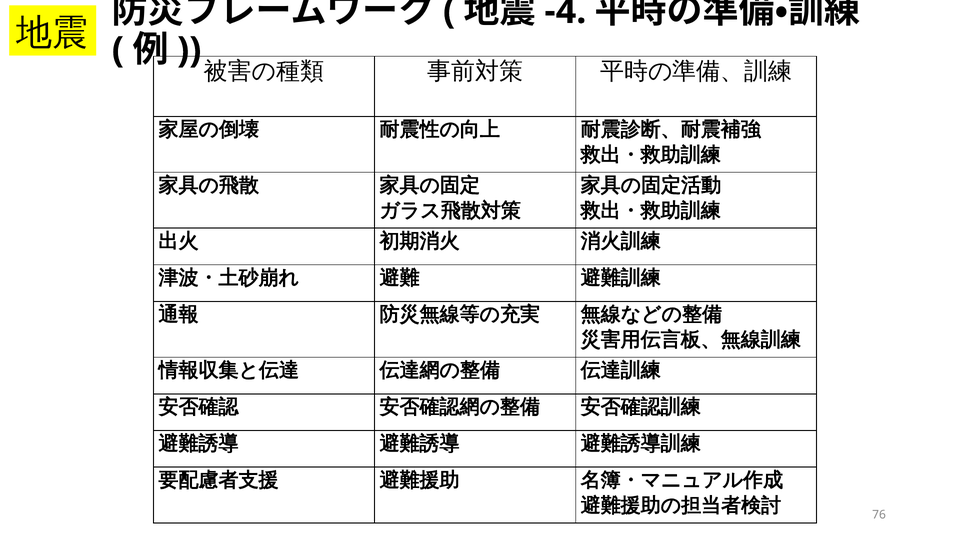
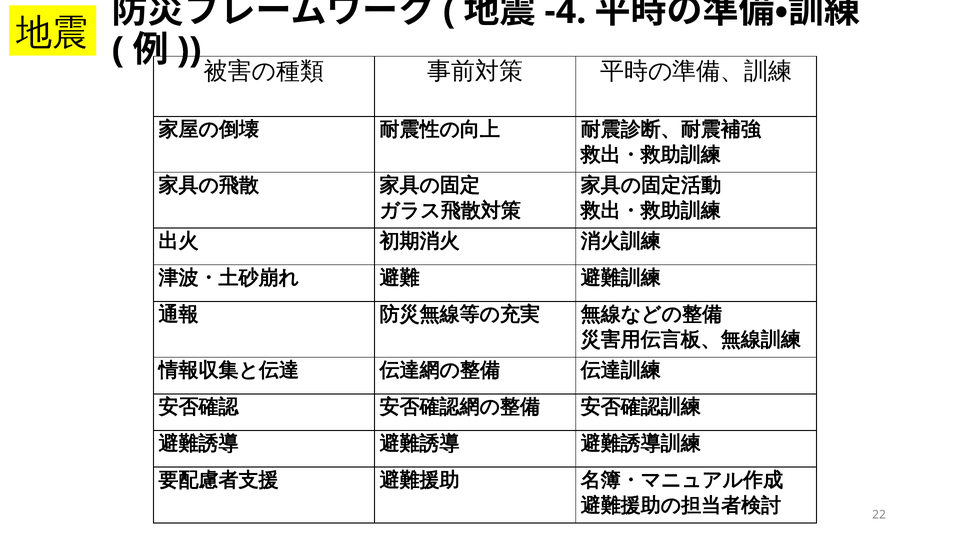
76: 76 -> 22
